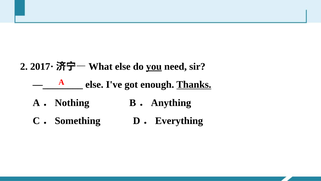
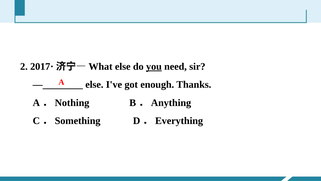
Thanks underline: present -> none
